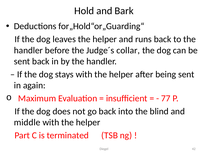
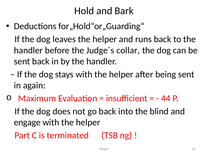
77: 77 -> 44
middle: middle -> engage
